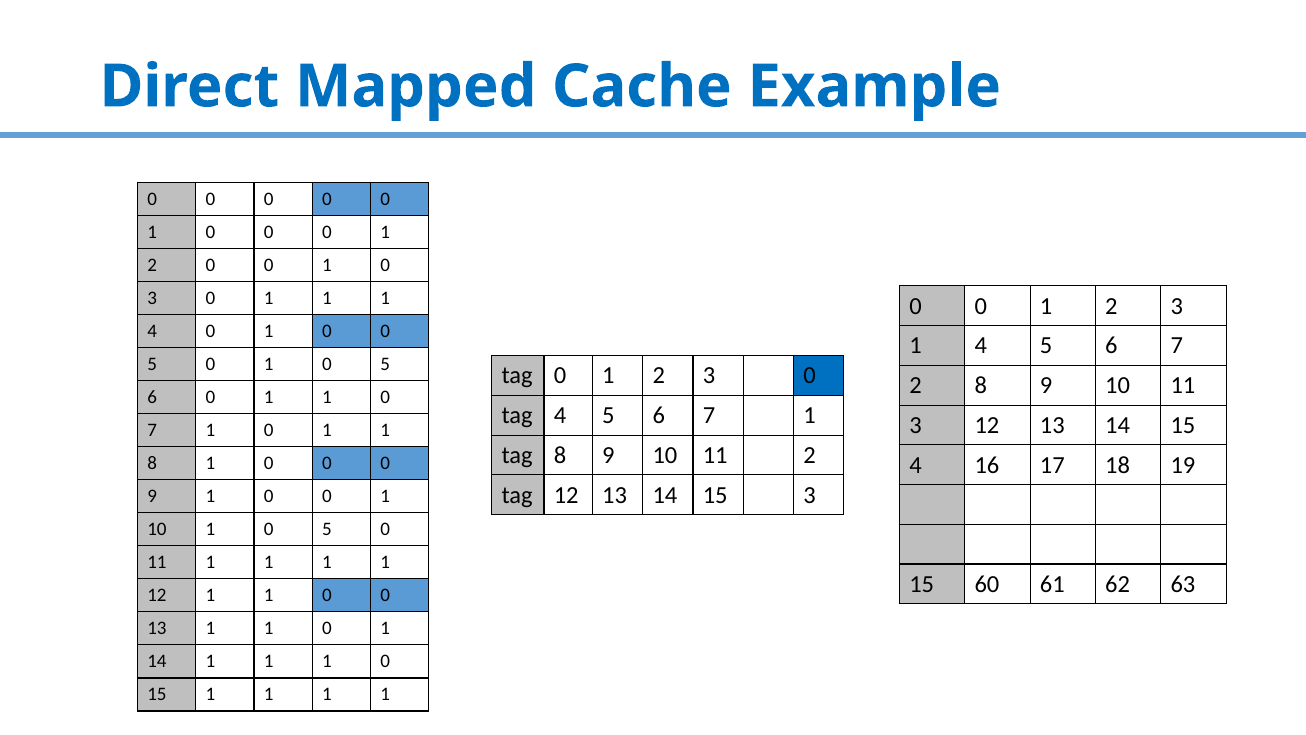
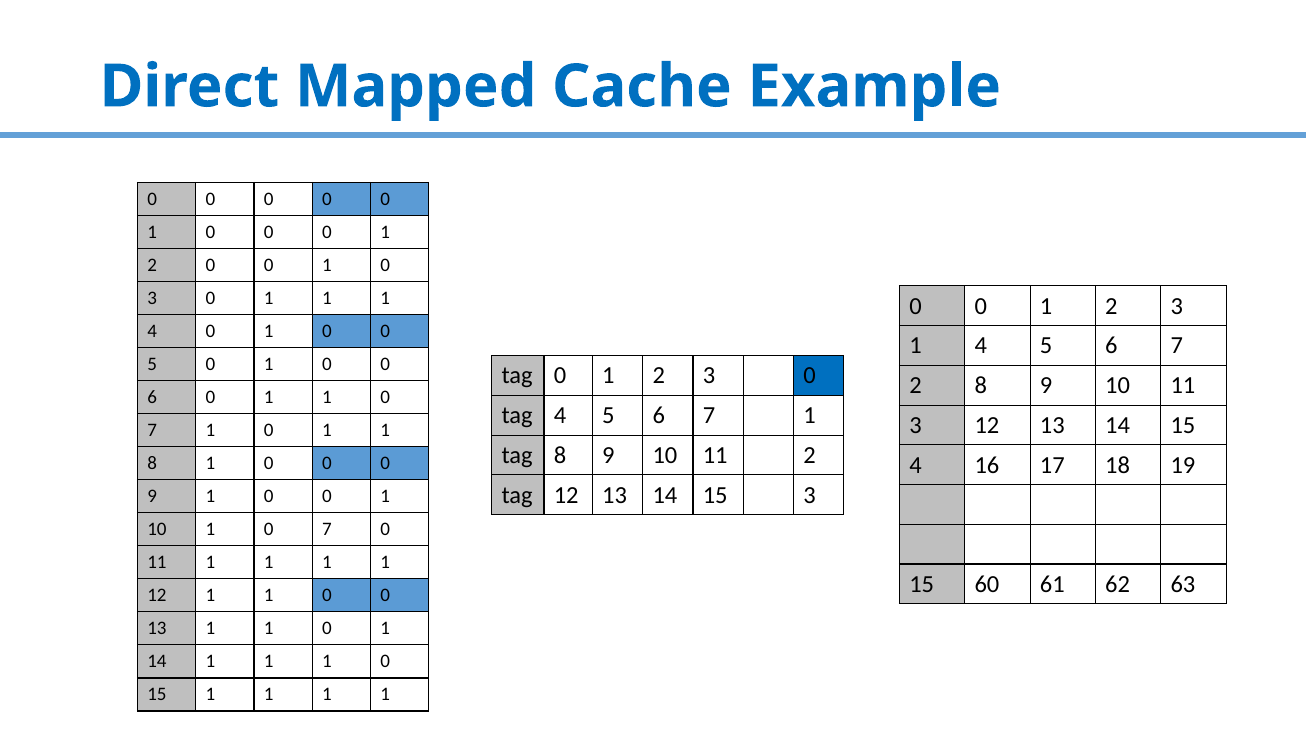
5 at (385, 364): 5 -> 0
10 1 0 5: 5 -> 7
